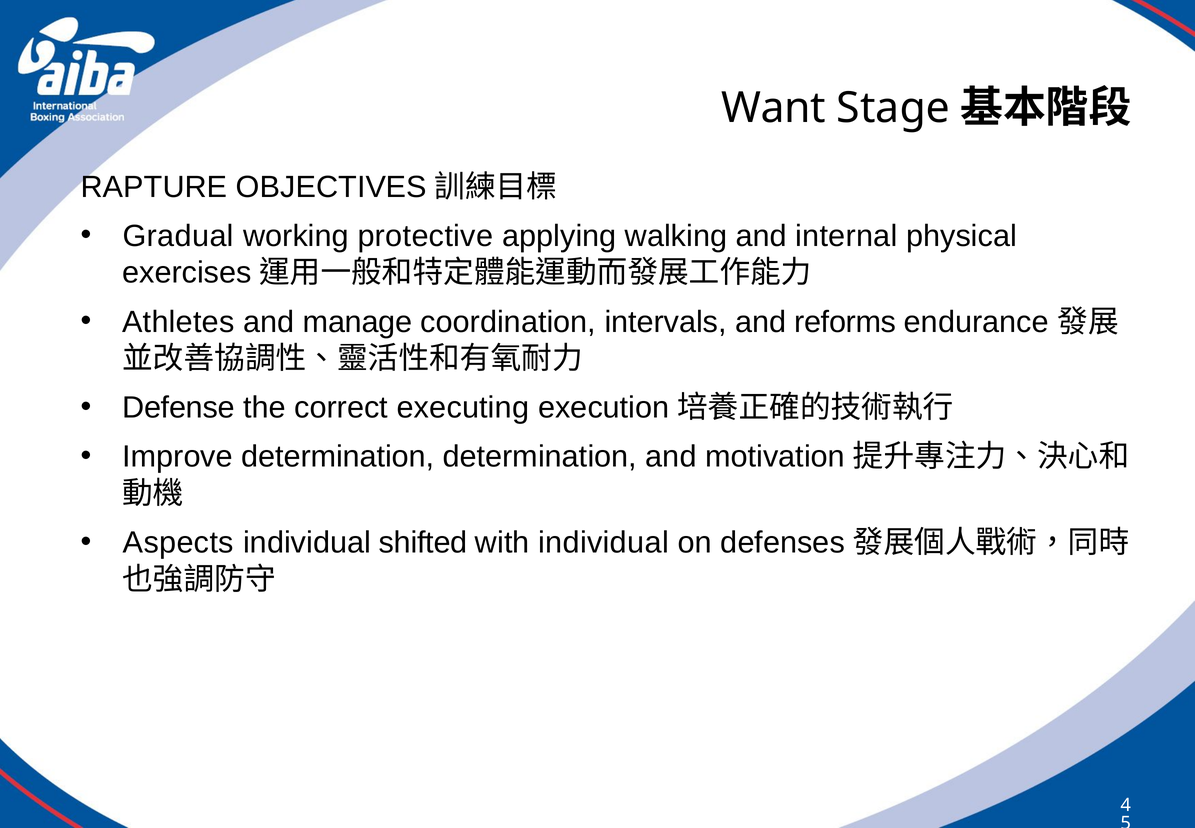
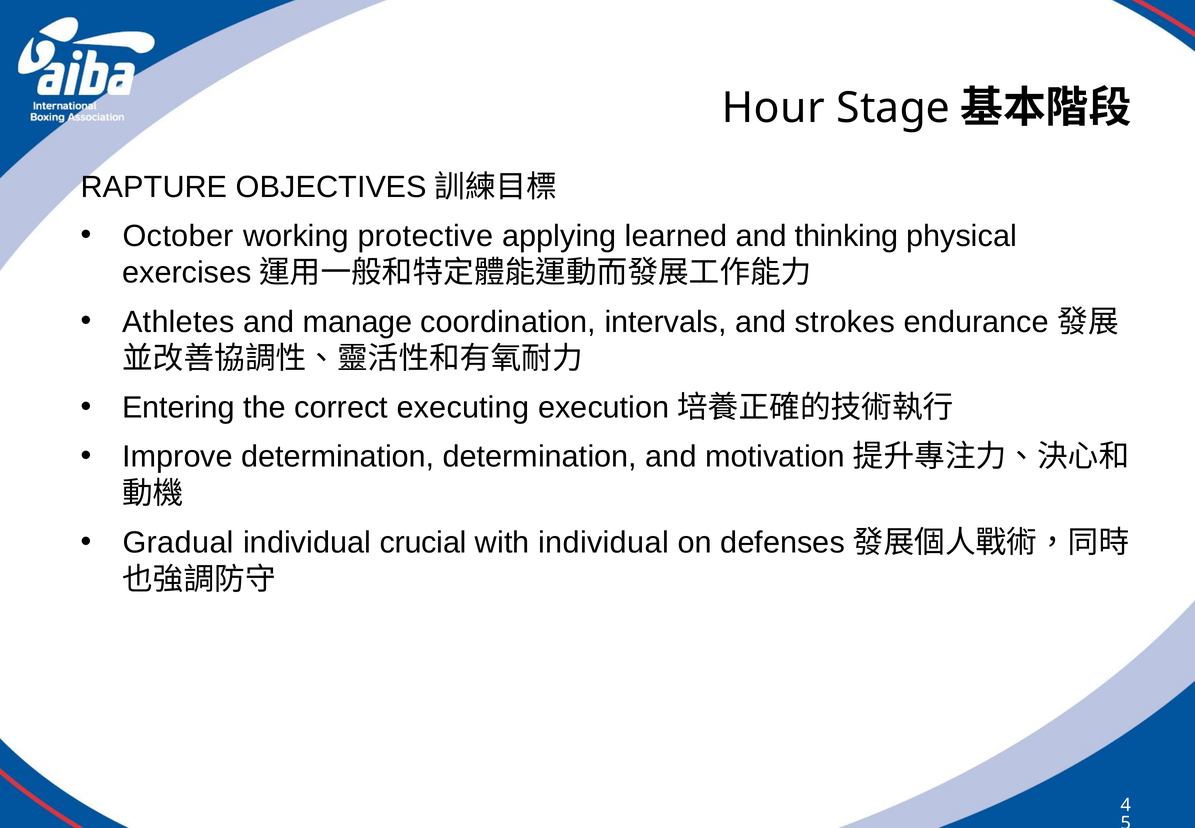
Want: Want -> Hour
Gradual: Gradual -> October
walking: walking -> learned
internal: internal -> thinking
reforms: reforms -> strokes
Defense: Defense -> Entering
Aspects: Aspects -> Gradual
shifted: shifted -> crucial
